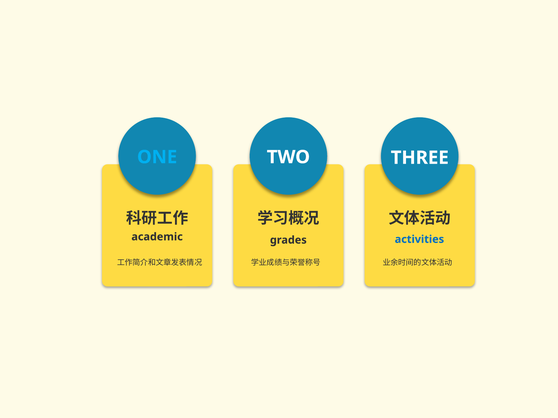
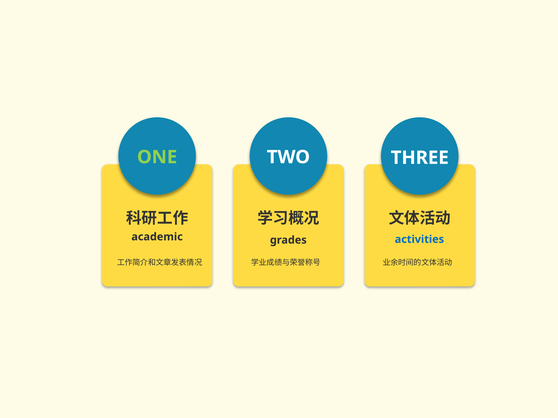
ONE colour: light blue -> light green
